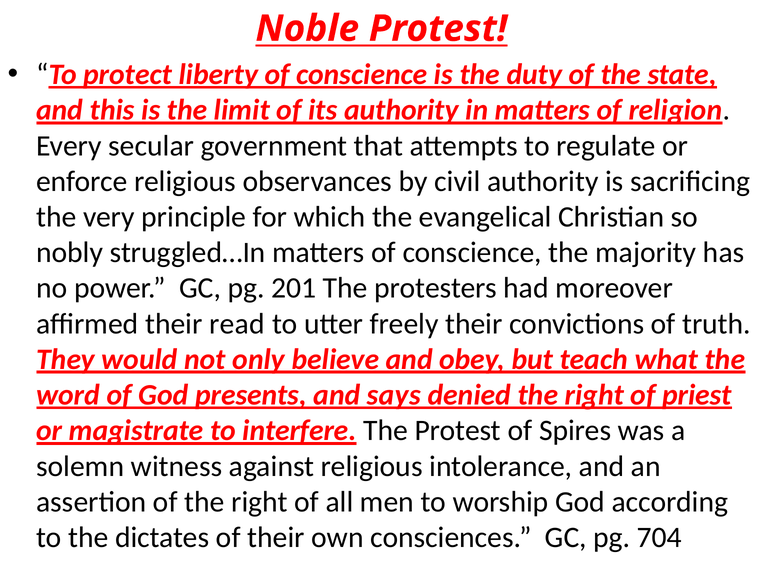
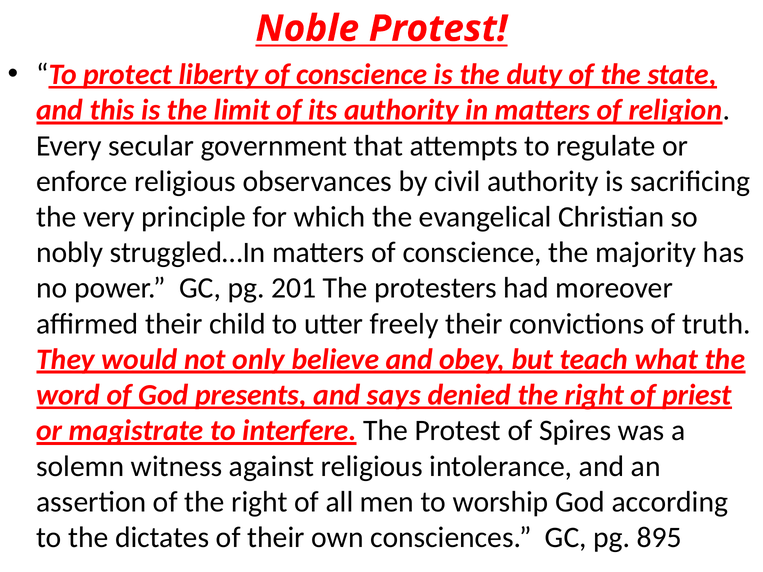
read: read -> child
704: 704 -> 895
